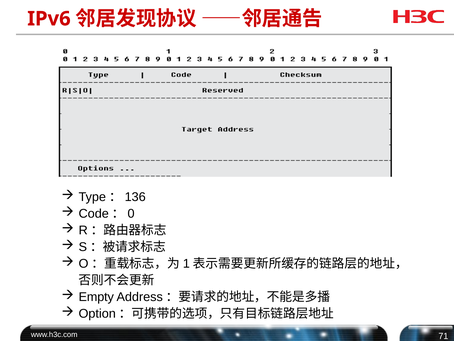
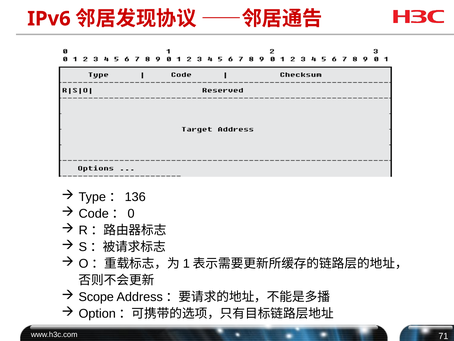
Empty: Empty -> Scope
